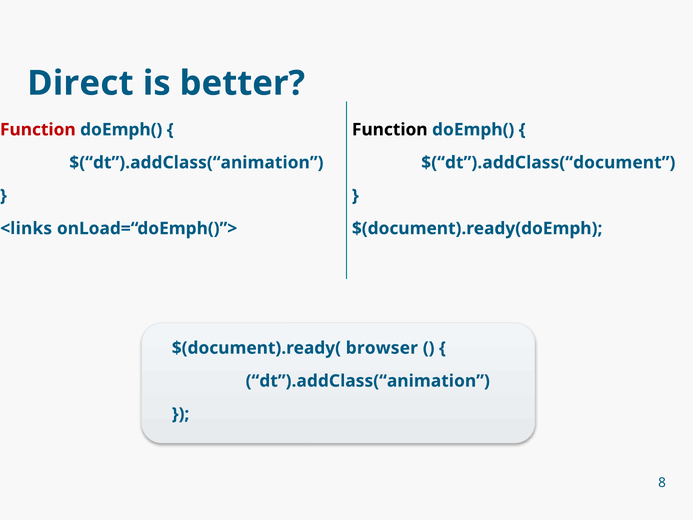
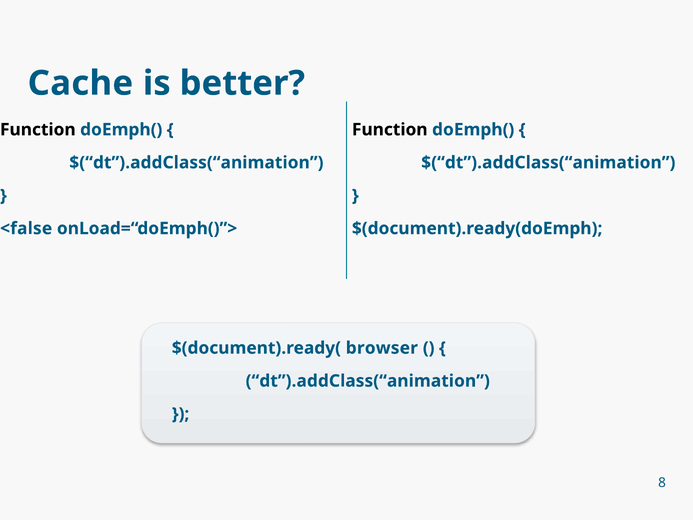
Direct: Direct -> Cache
Function at (38, 130) colour: red -> black
$(“dt”).addClass(“document at (548, 162): $(“dt”).addClass(“document -> $(“dt”).addClass(“animation
<links: <links -> <false
